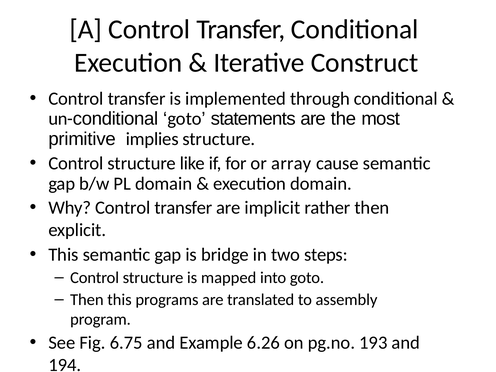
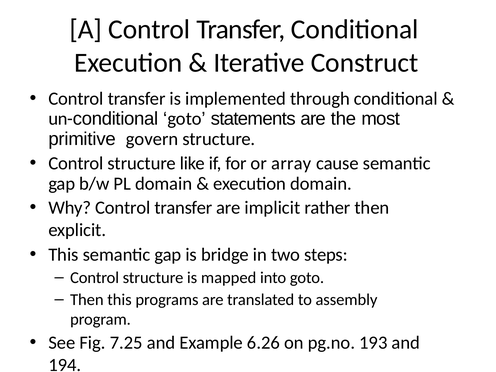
implies: implies -> govern
6.75: 6.75 -> 7.25
